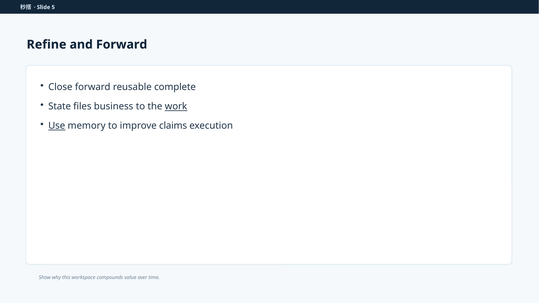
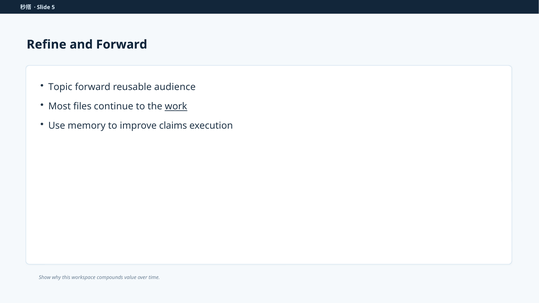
Close: Close -> Topic
complete: complete -> audience
State: State -> Most
business: business -> continue
Use underline: present -> none
